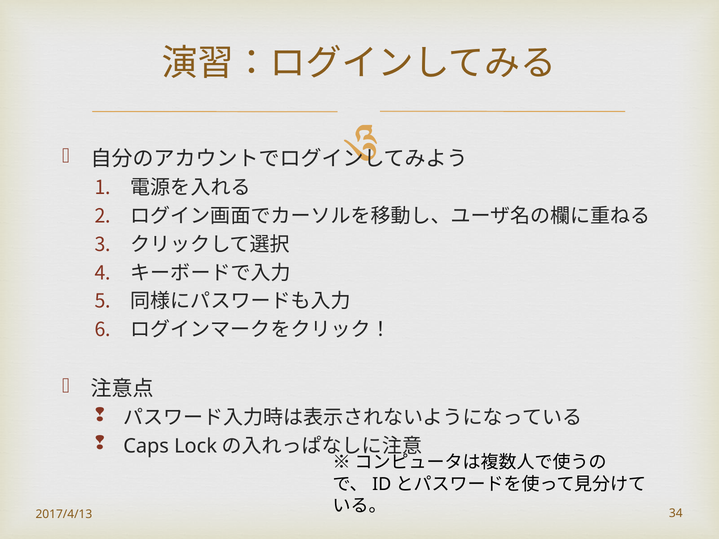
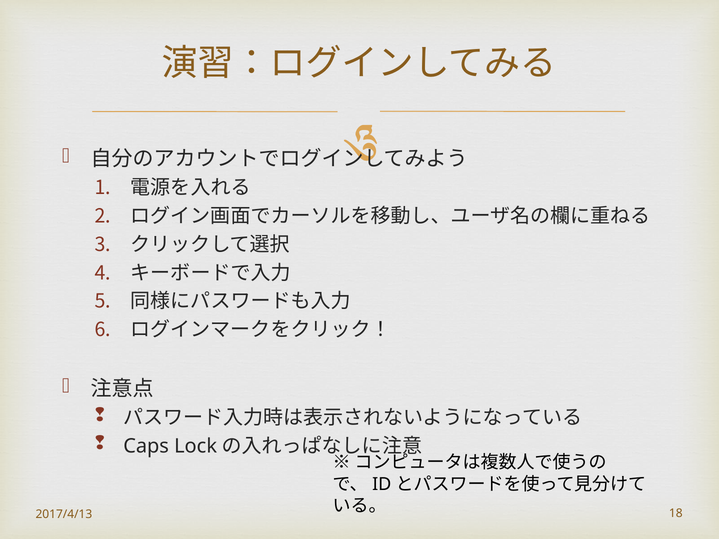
34: 34 -> 18
